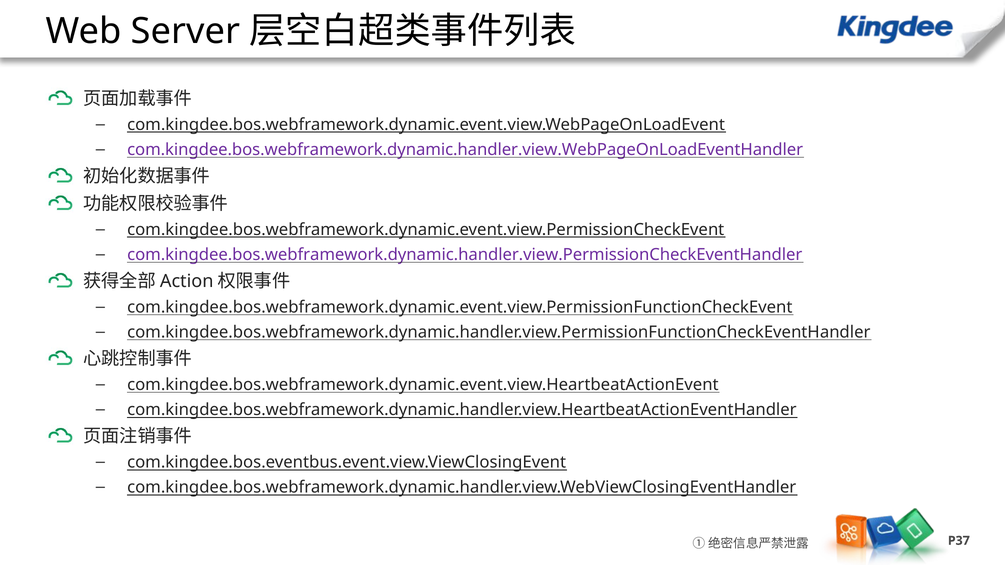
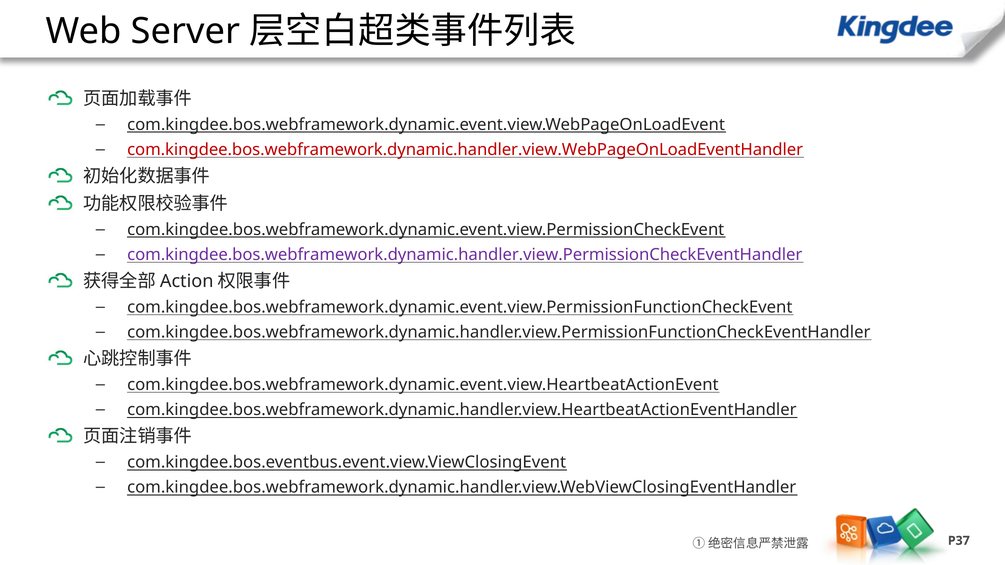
com.kingdee.bos.webframework.dynamic.handler.view.WebPageOnLoadEventHandler colour: purple -> red
